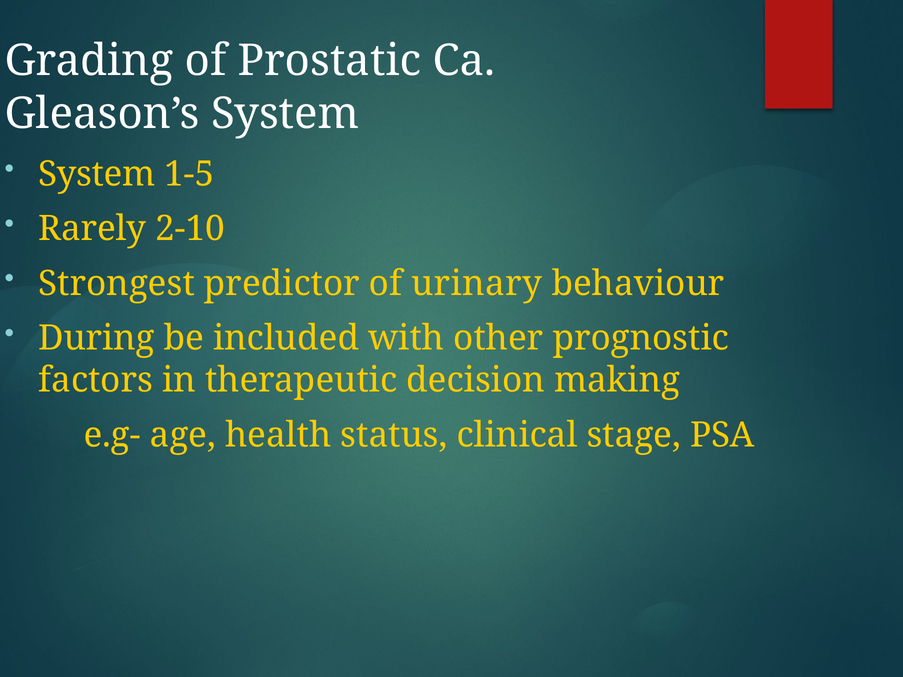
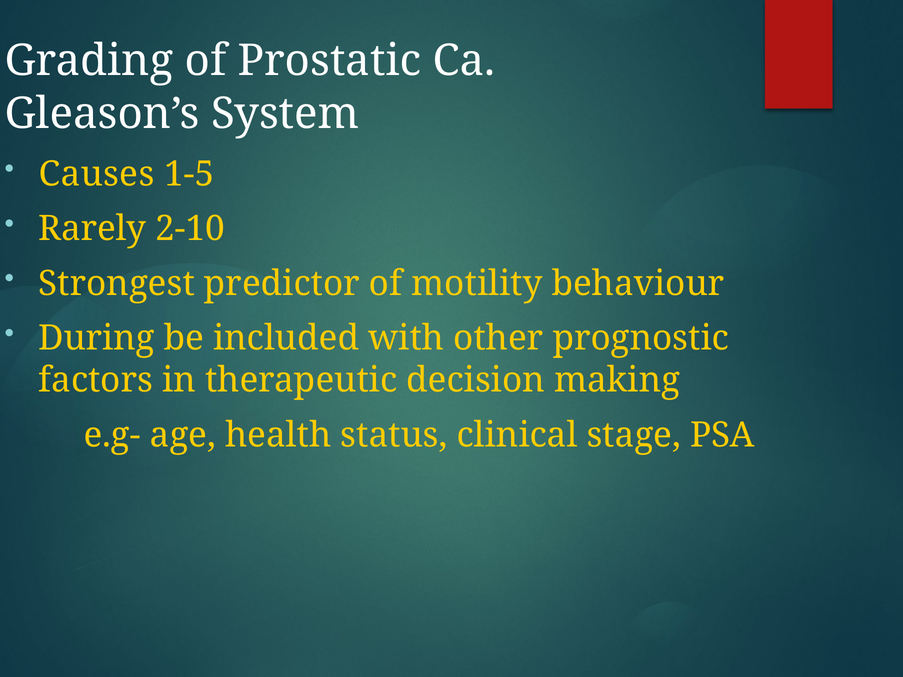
System at (97, 174): System -> Causes
urinary: urinary -> motility
